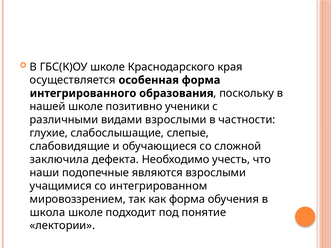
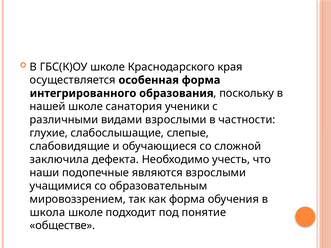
позитивно: позитивно -> санатория
интегрированном: интегрированном -> образовательным
лектории: лектории -> обществе
